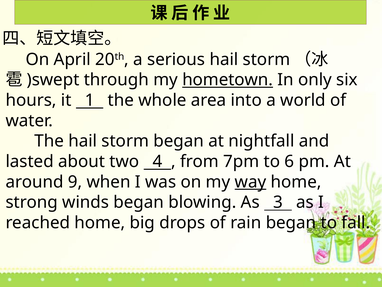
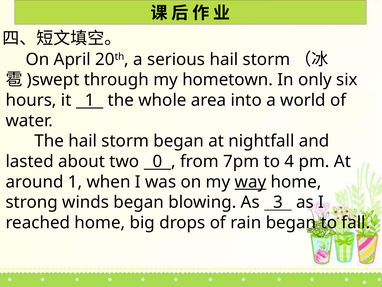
hometown underline: present -> none
4: 4 -> 0
6: 6 -> 4
around 9: 9 -> 1
